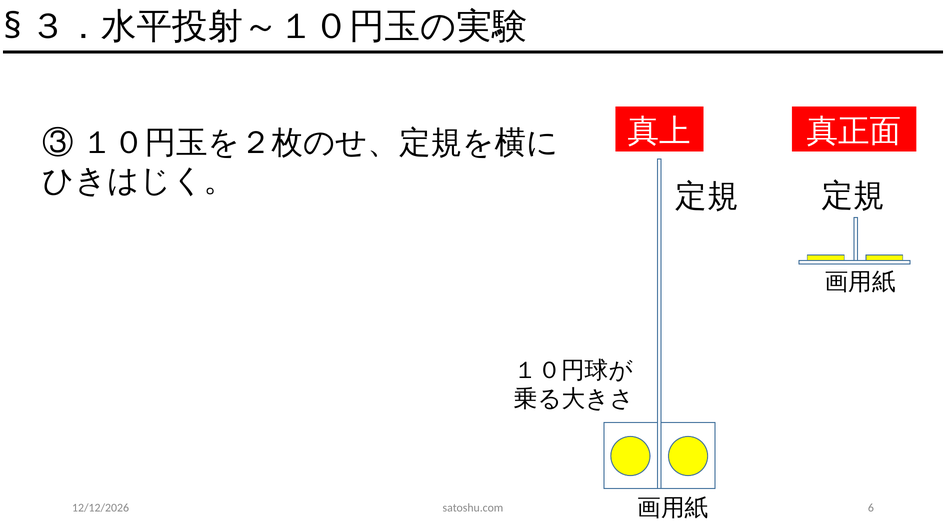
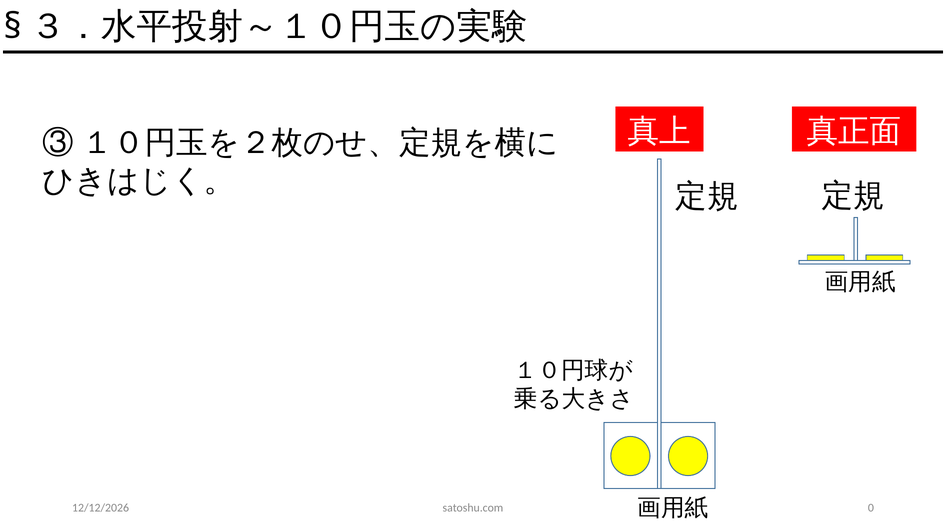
6: 6 -> 0
